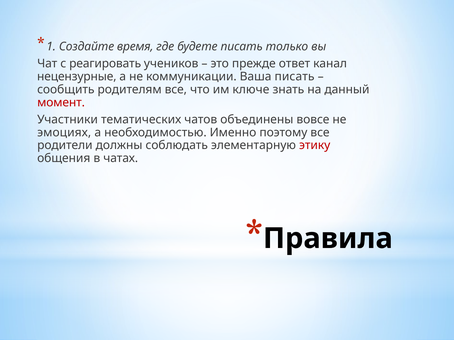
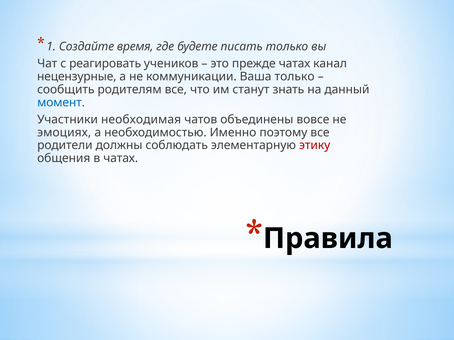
прежде ответ: ответ -> чатах
Ваша писать: писать -> только
ключе: ключе -> станут
момент colour: red -> blue
тематических: тематических -> необходимая
